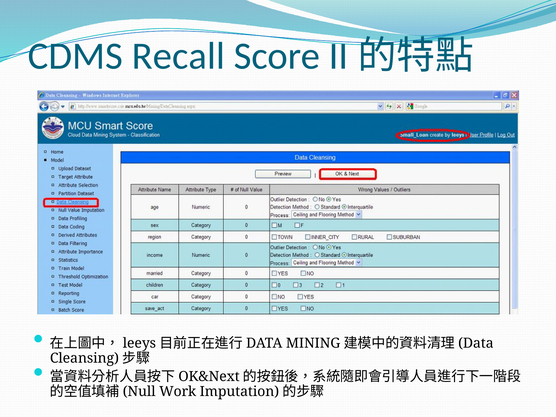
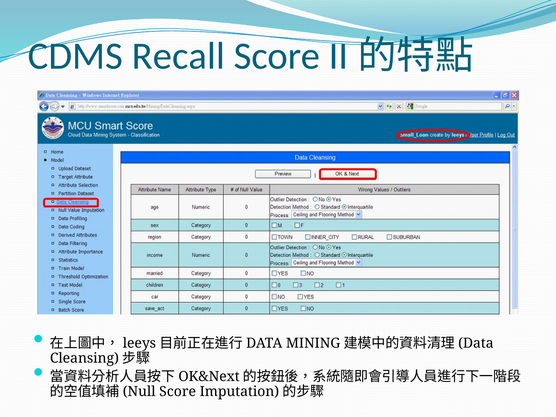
Work at (178, 392): Work -> Score
